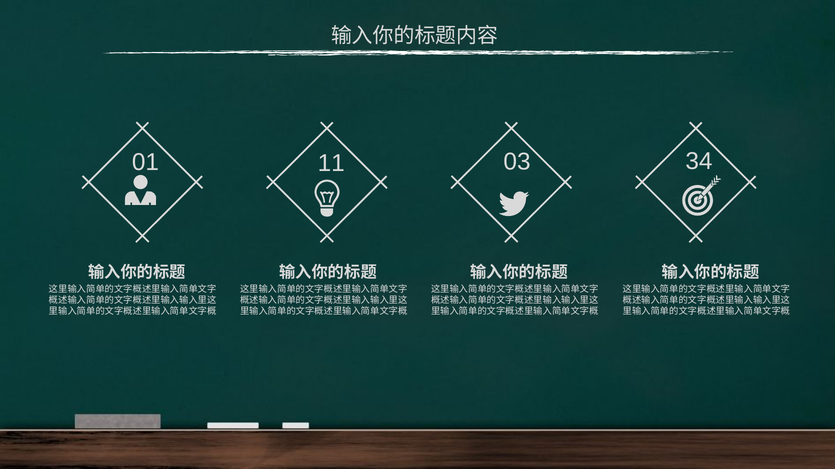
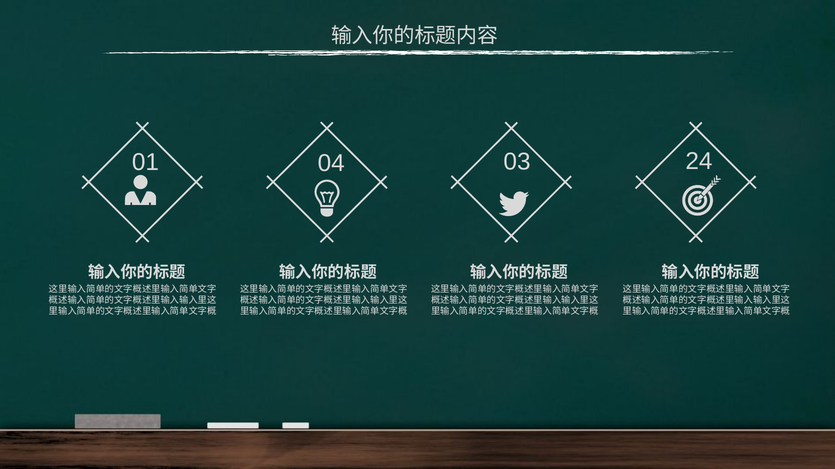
11: 11 -> 04
34: 34 -> 24
